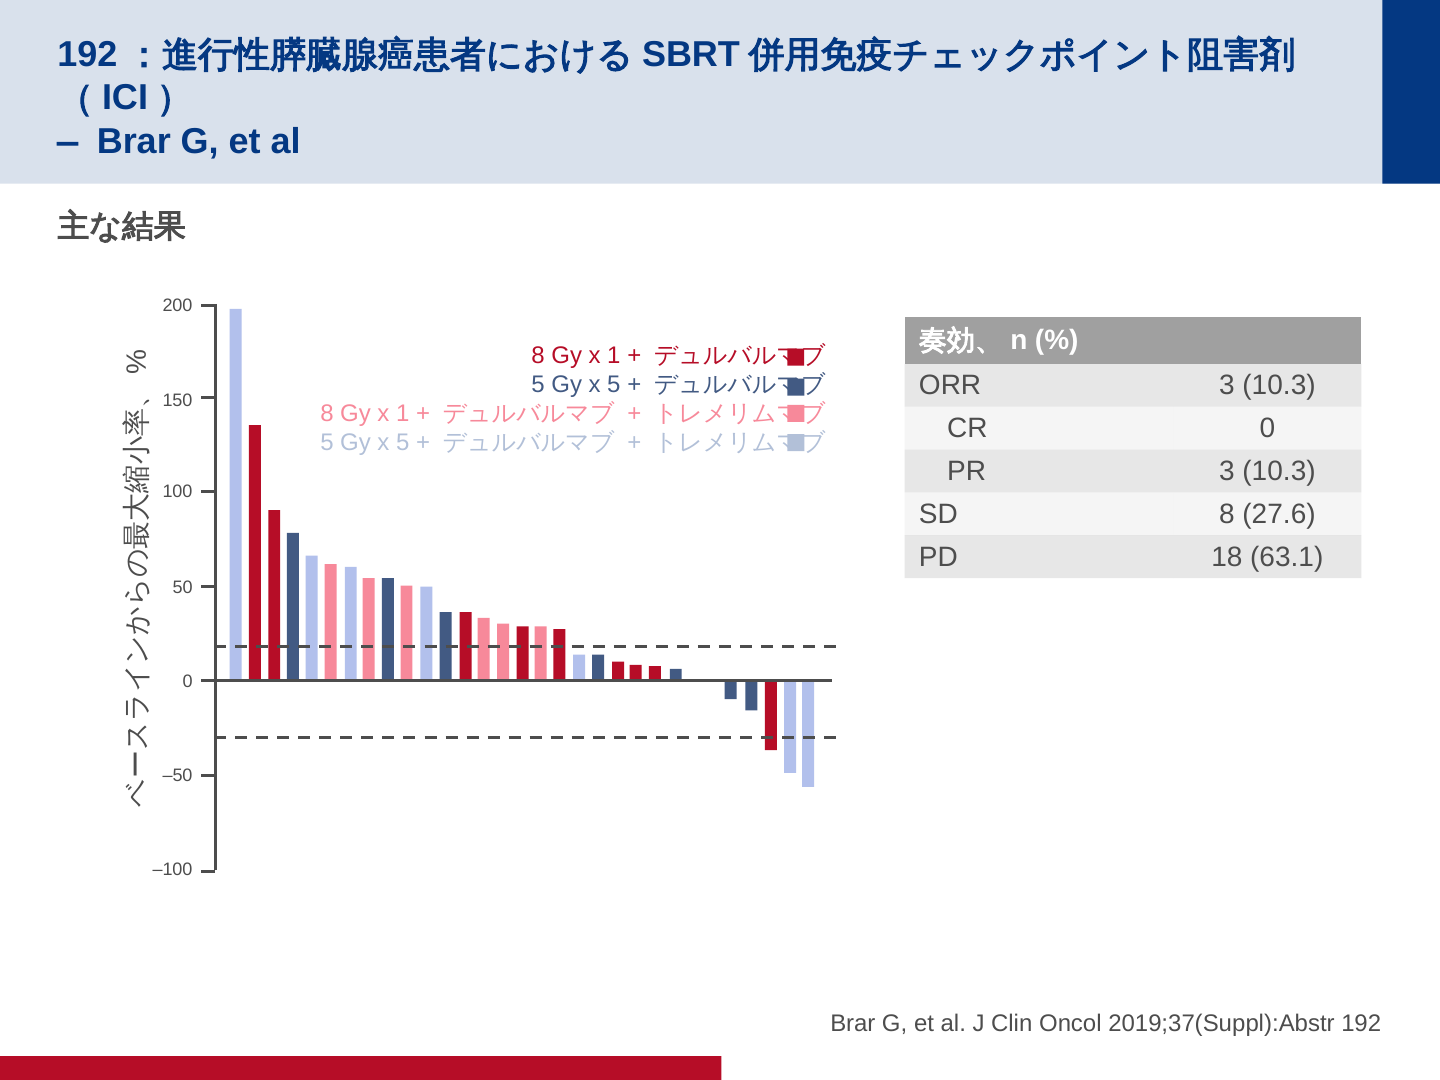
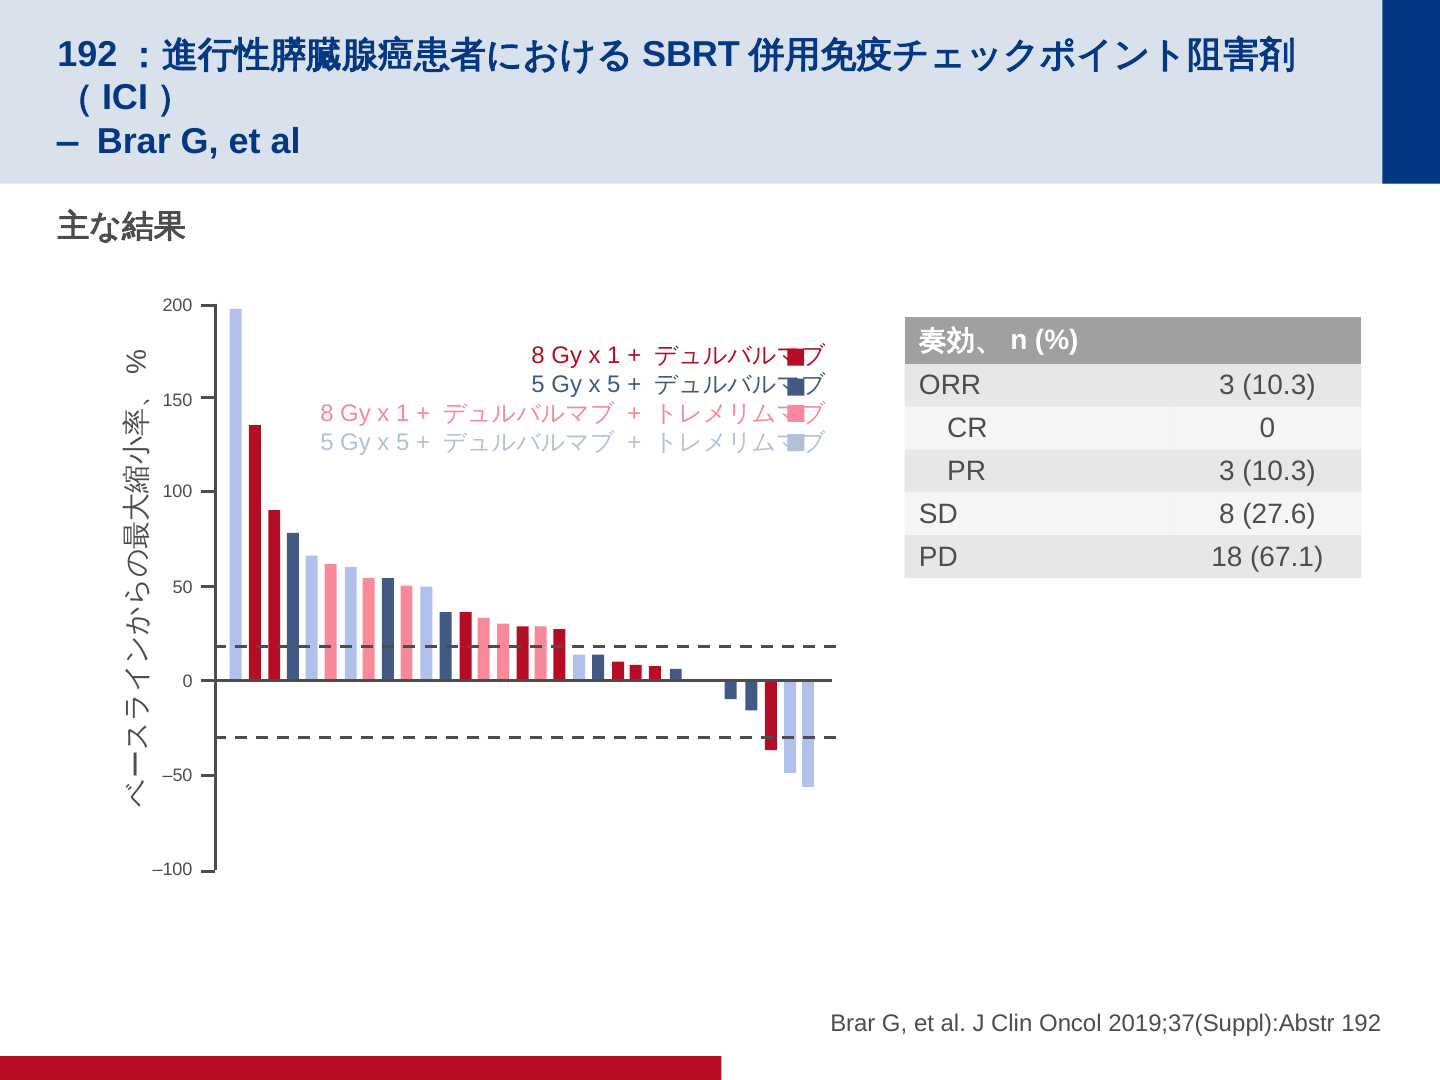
63.1: 63.1 -> 67.1
